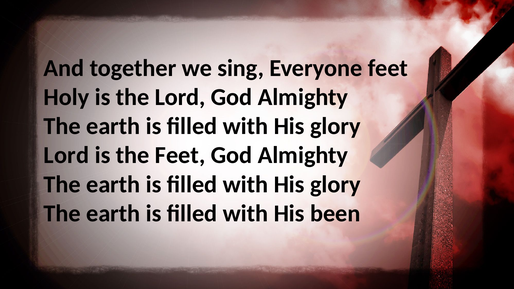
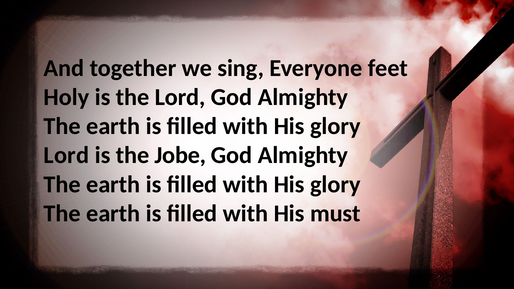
the Feet: Feet -> Jobe
been: been -> must
